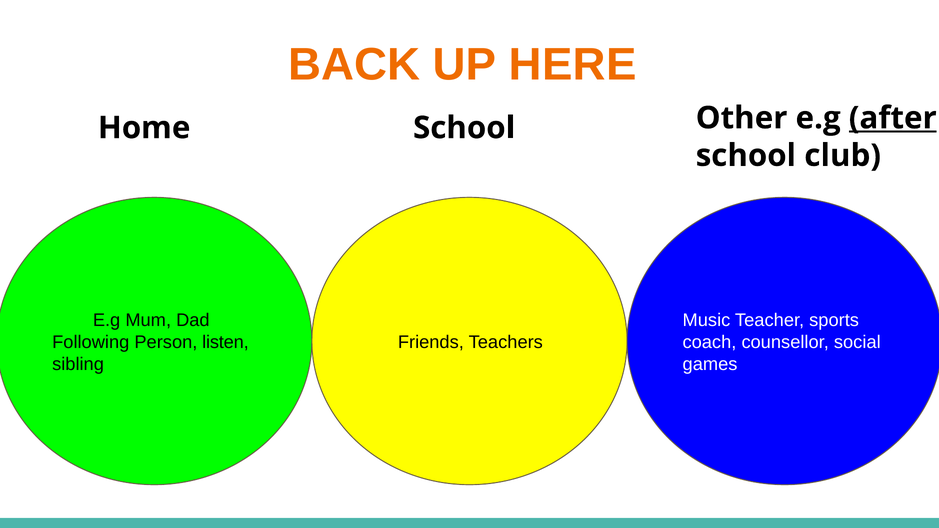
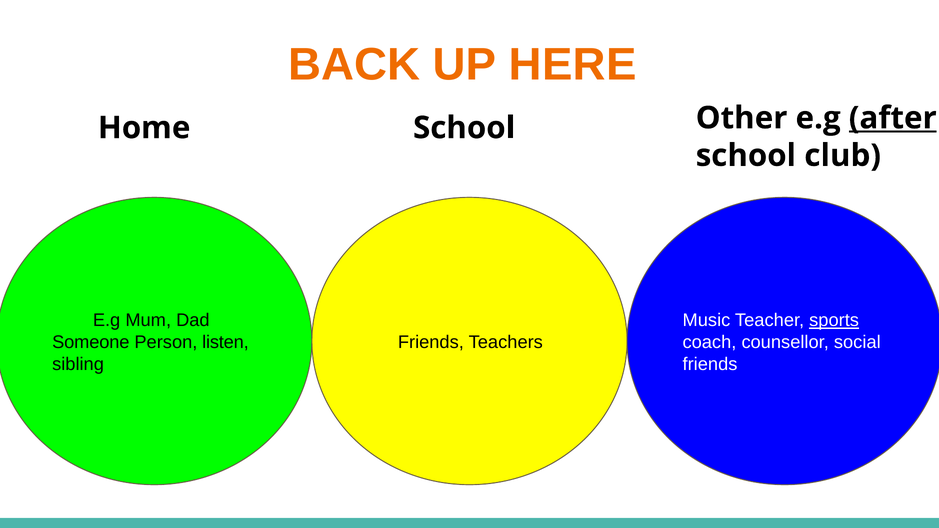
sports underline: none -> present
Following: Following -> Someone
games at (710, 364): games -> friends
